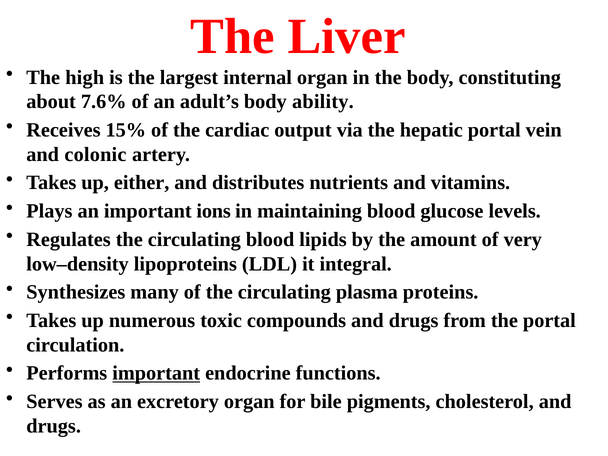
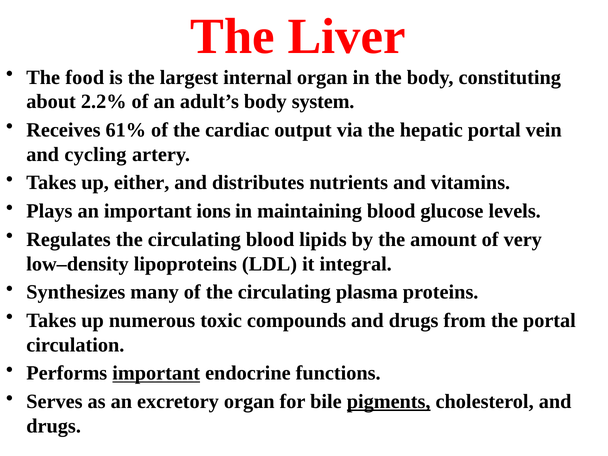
high: high -> food
7.6%: 7.6% -> 2.2%
ability: ability -> system
15%: 15% -> 61%
colonic: colonic -> cycling
pigments underline: none -> present
